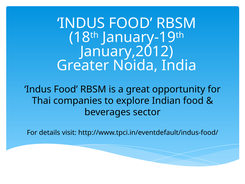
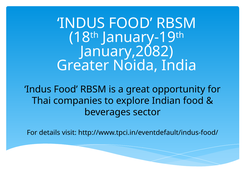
January,2012: January,2012 -> January,2082
